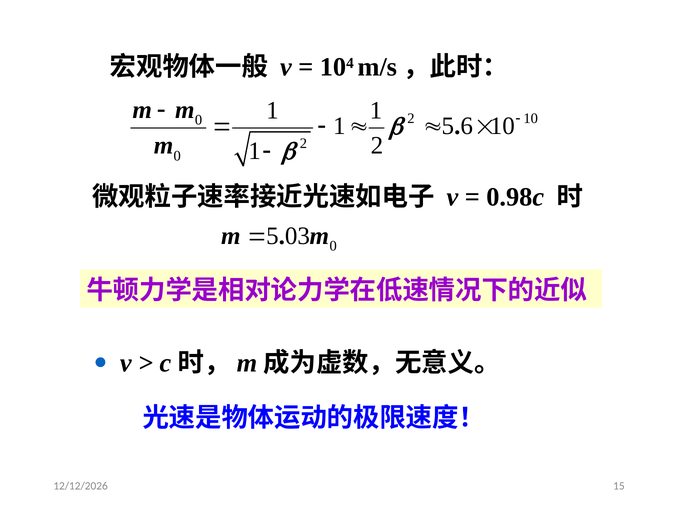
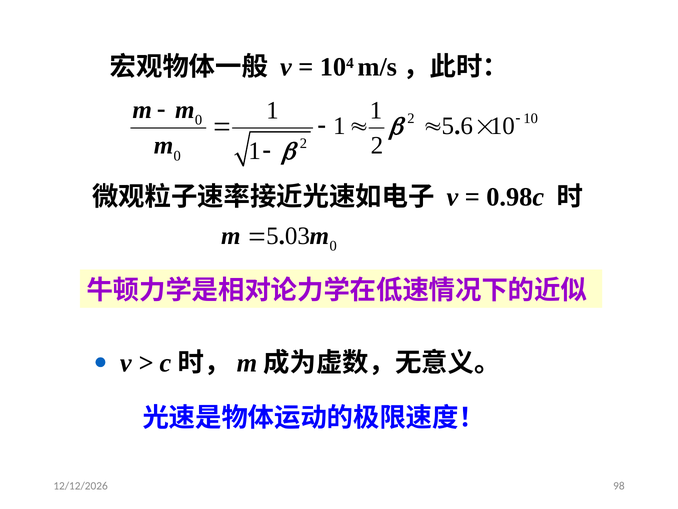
15: 15 -> 98
